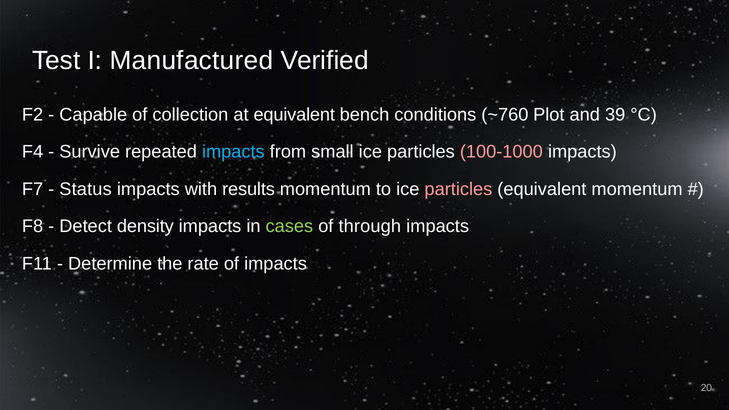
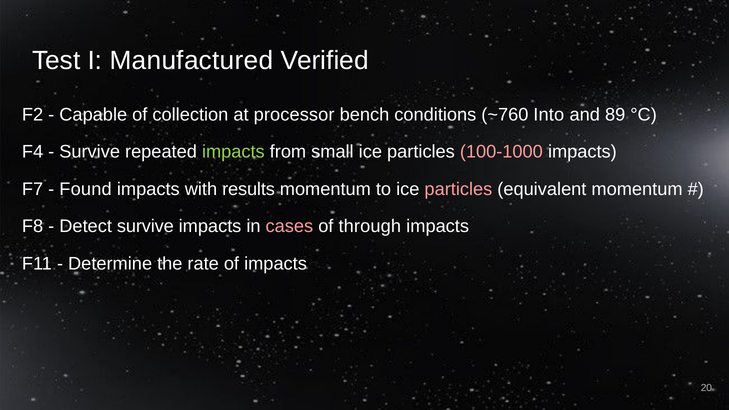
at equivalent: equivalent -> processor
Plot: Plot -> Into
39: 39 -> 89
impacts at (233, 152) colour: light blue -> light green
Status: Status -> Found
Detect density: density -> survive
cases colour: light green -> pink
